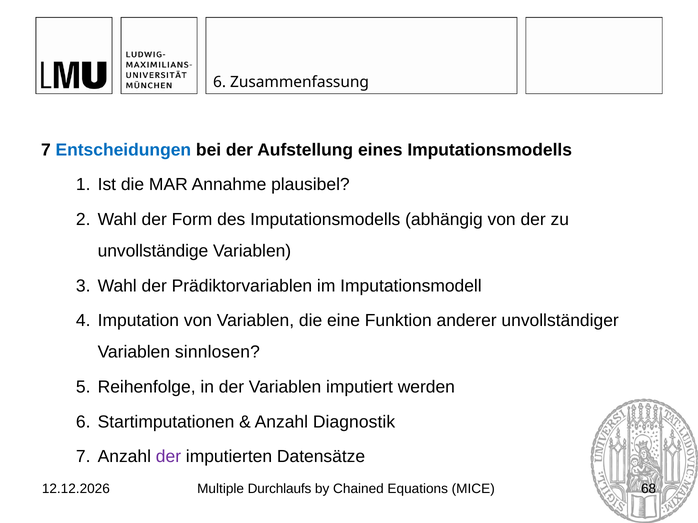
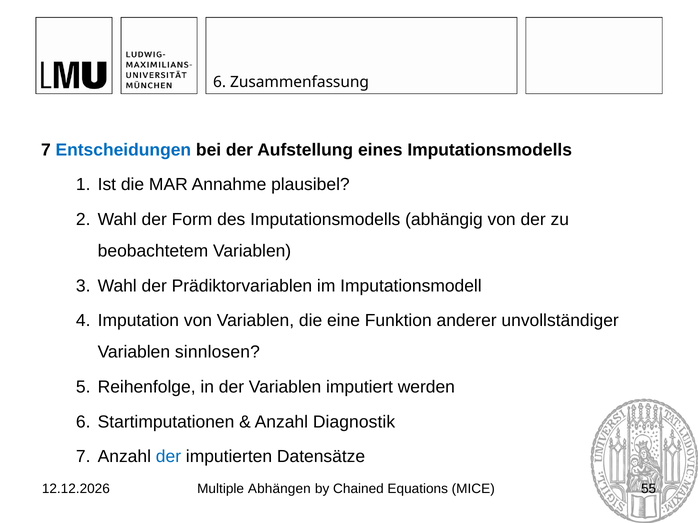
unvollständige: unvollständige -> beobachtetem
der at (168, 457) colour: purple -> blue
Durchlaufs: Durchlaufs -> Abhängen
68: 68 -> 55
